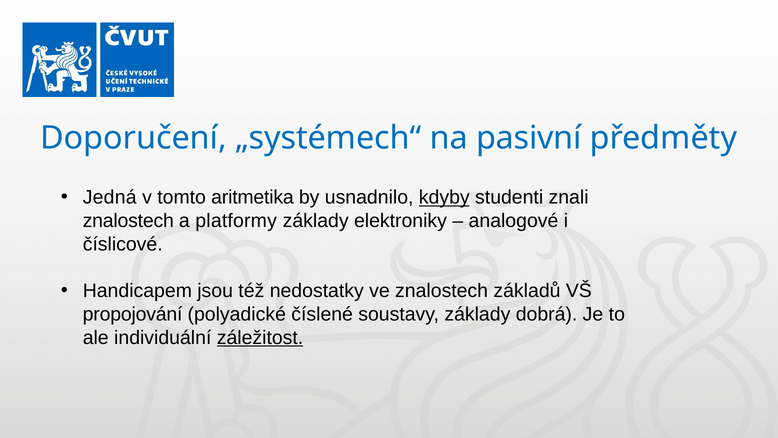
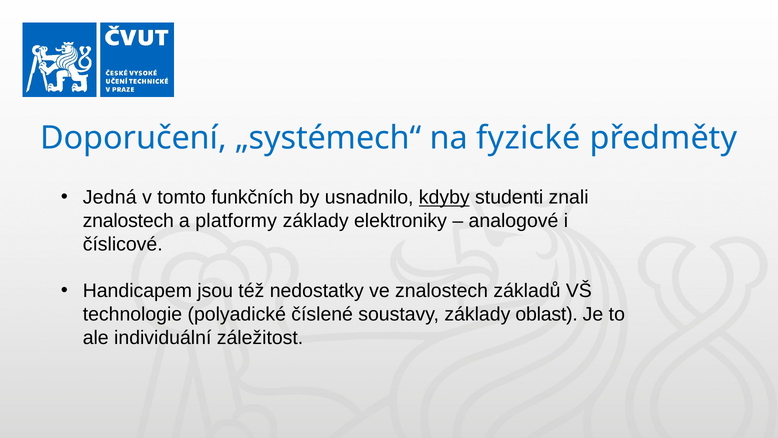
pasivní: pasivní -> fyzické
aritmetika: aritmetika -> funkčních
propojování: propojování -> technologie
dobrá: dobrá -> oblast
záležitost underline: present -> none
